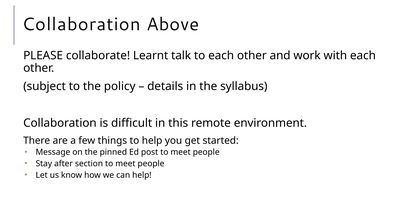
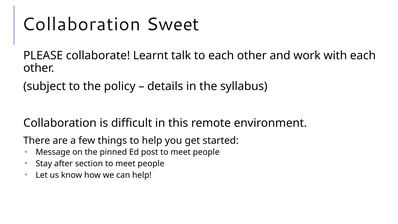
Above: Above -> Sweet
